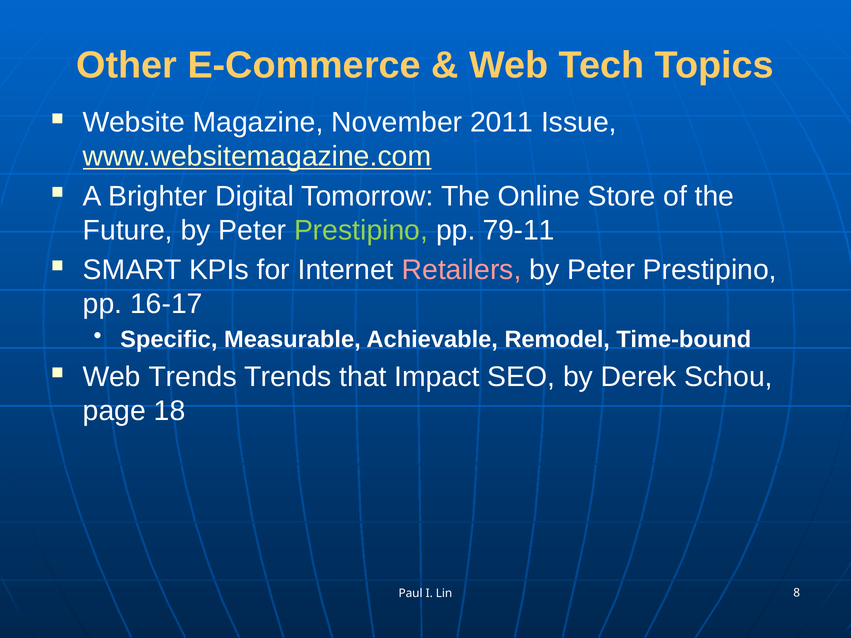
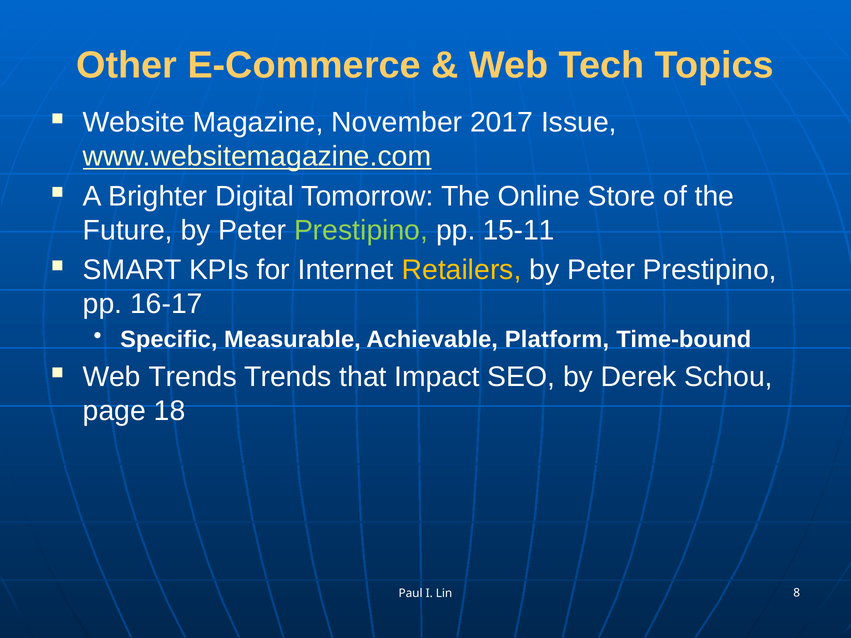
2011: 2011 -> 2017
79-11: 79-11 -> 15-11
Retailers colour: pink -> yellow
Remodel: Remodel -> Platform
